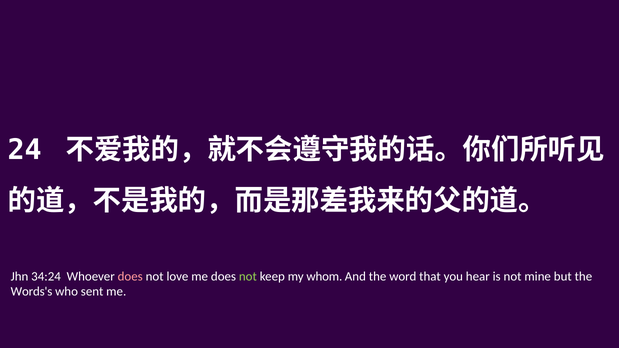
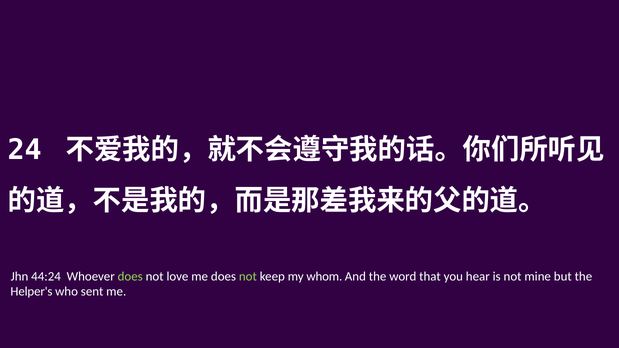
34:24: 34:24 -> 44:24
does at (130, 276) colour: pink -> light green
Words's: Words's -> Helper's
